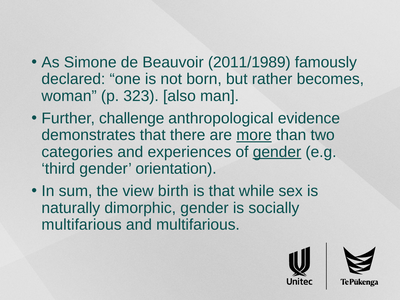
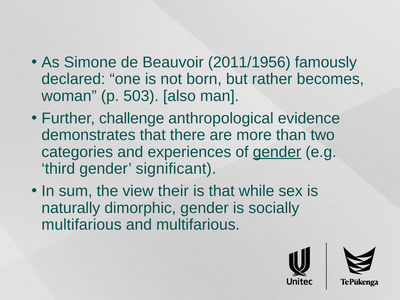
2011/1989: 2011/1989 -> 2011/1956
323: 323 -> 503
more underline: present -> none
orientation: orientation -> significant
birth: birth -> their
